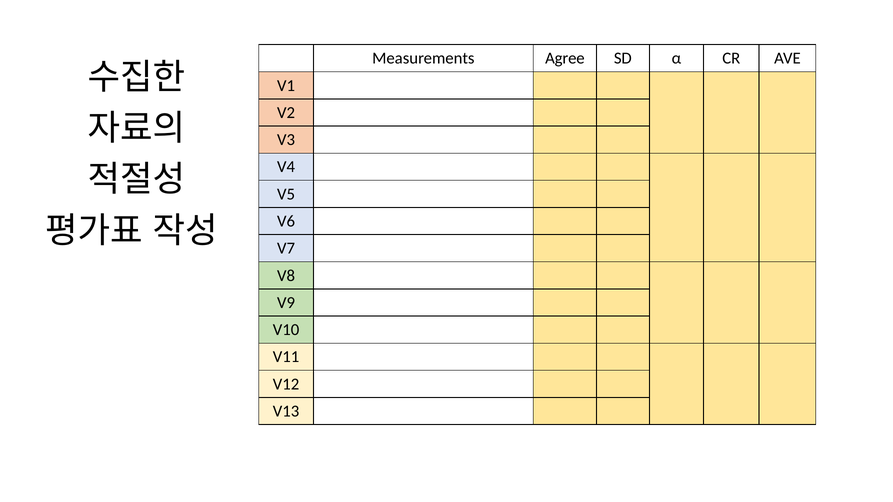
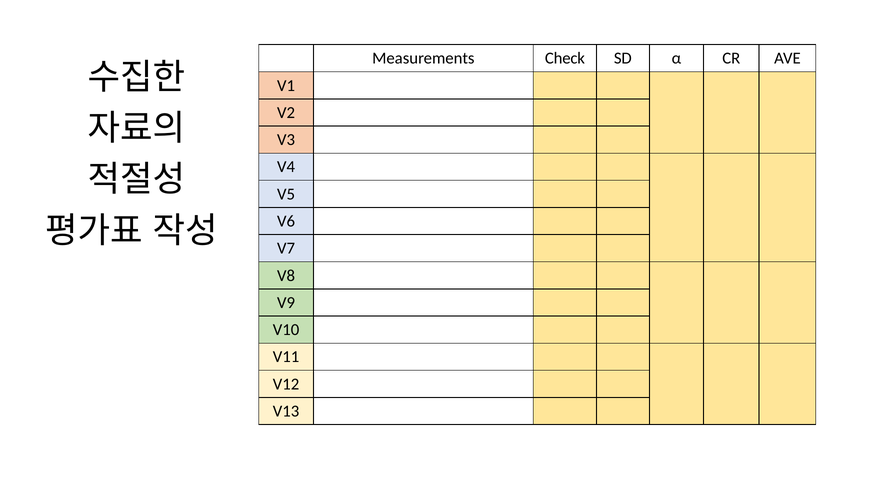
Agree: Agree -> Check
